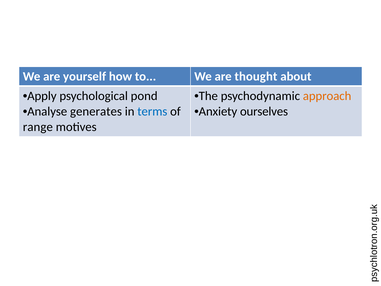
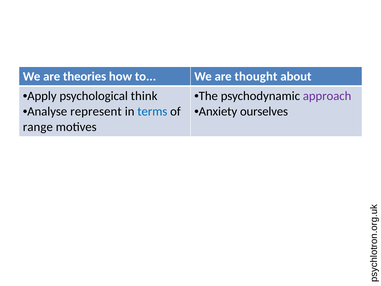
yourself: yourself -> theories
pond: pond -> think
approach colour: orange -> purple
generates: generates -> represent
